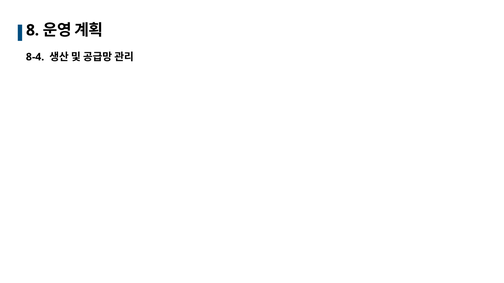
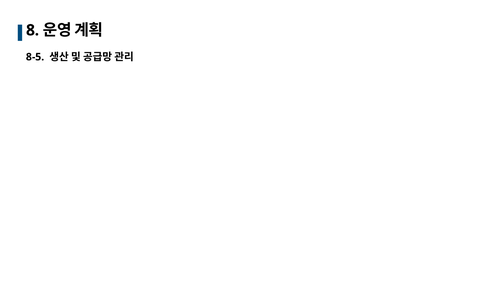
8-4: 8-4 -> 8-5
